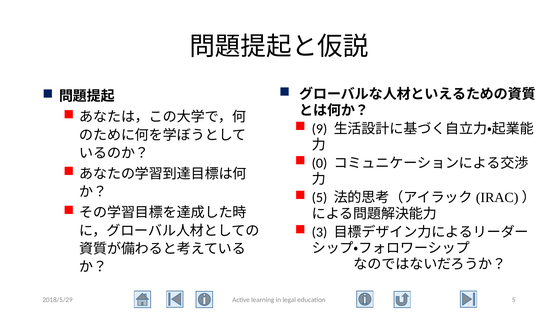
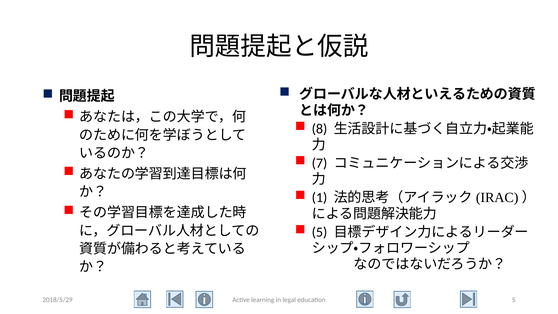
9: 9 -> 8
0: 0 -> 7
5 at (320, 198): 5 -> 1
3 at (320, 232): 3 -> 5
